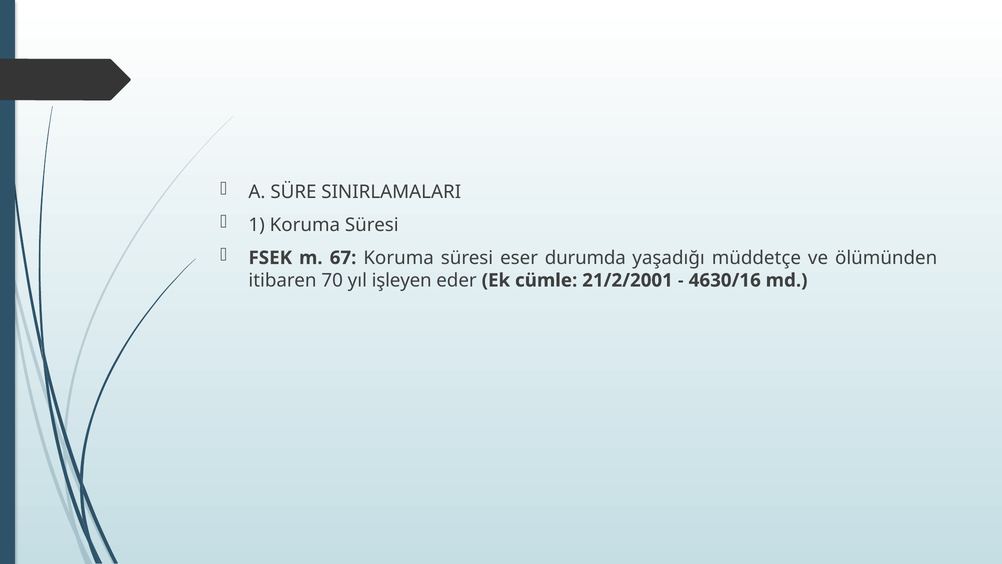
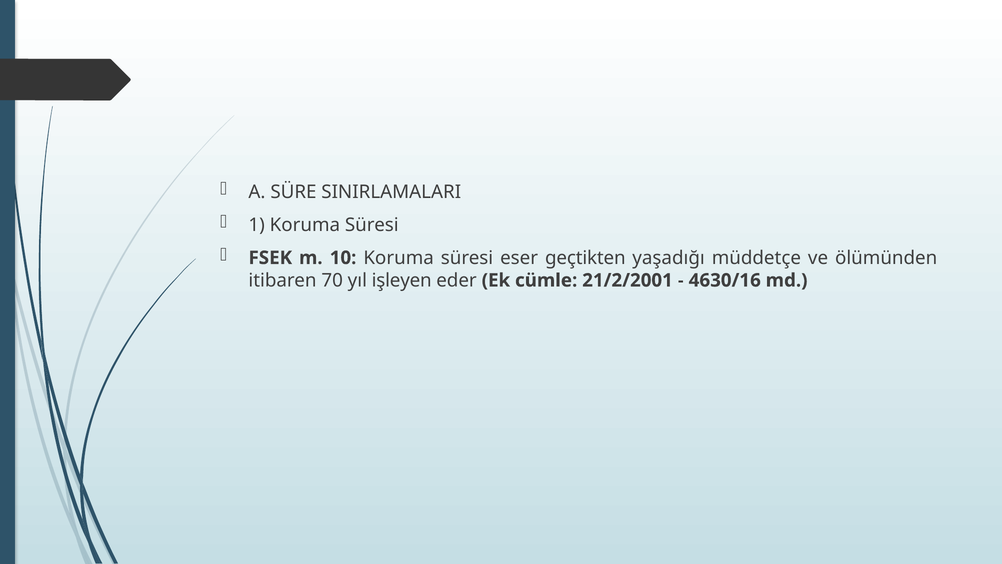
67: 67 -> 10
durumda: durumda -> geçtikten
